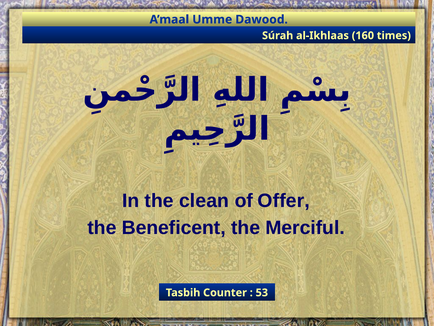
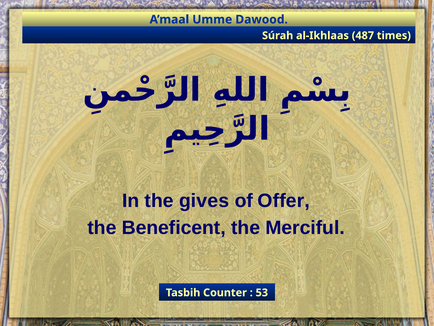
160: 160 -> 487
clean: clean -> gives
